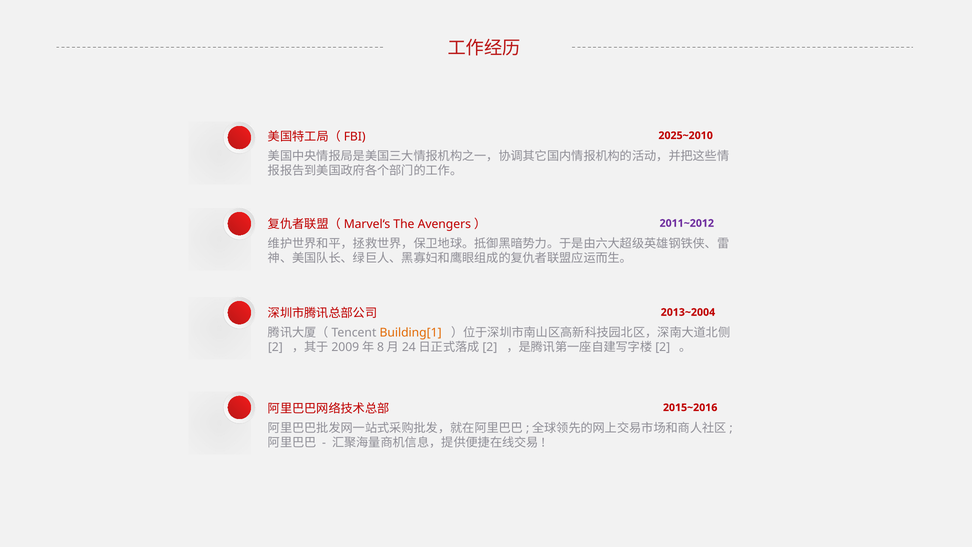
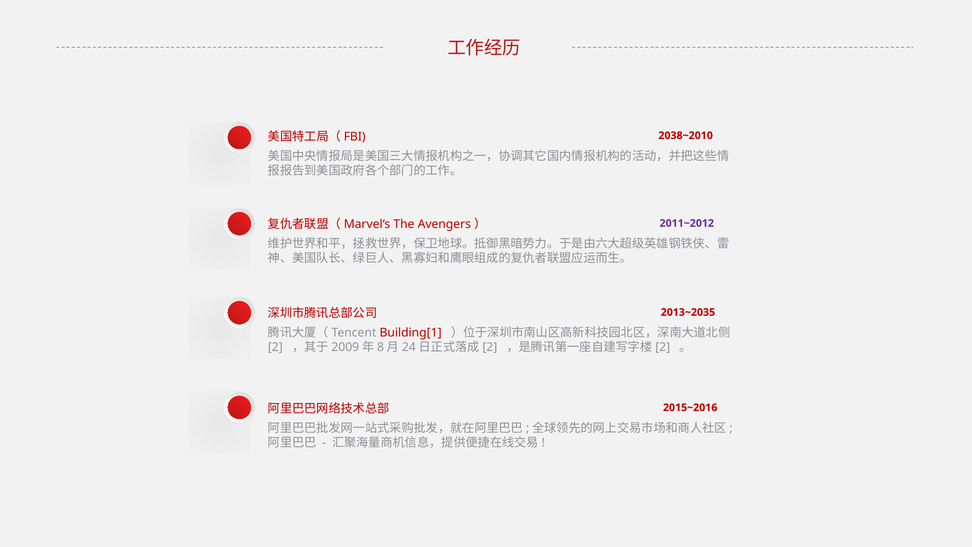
2025~2010: 2025~2010 -> 2038~2010
2013~2004: 2013~2004 -> 2013~2035
Building[1 colour: orange -> red
